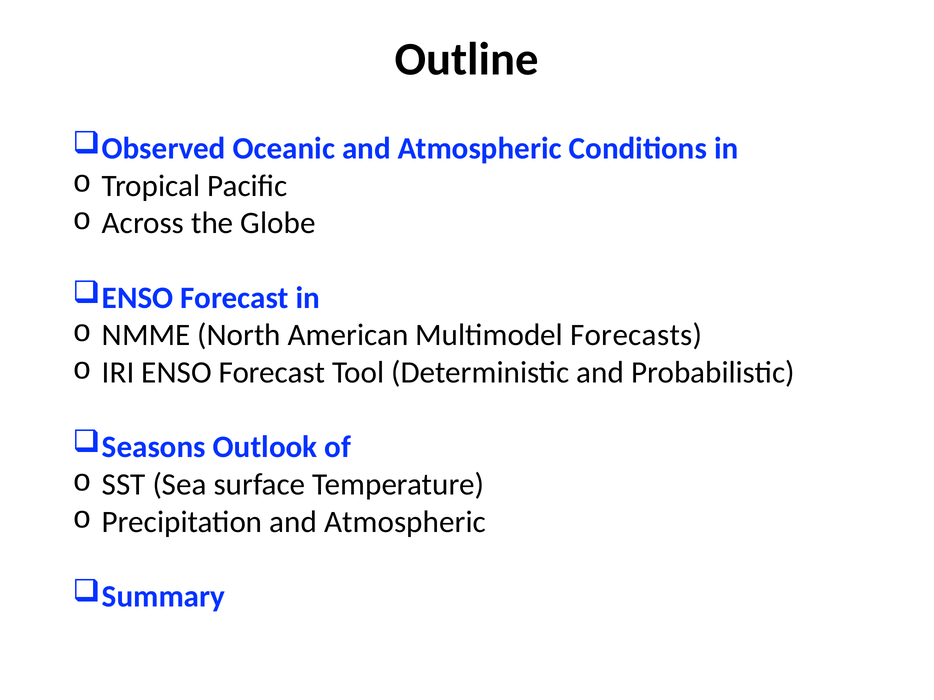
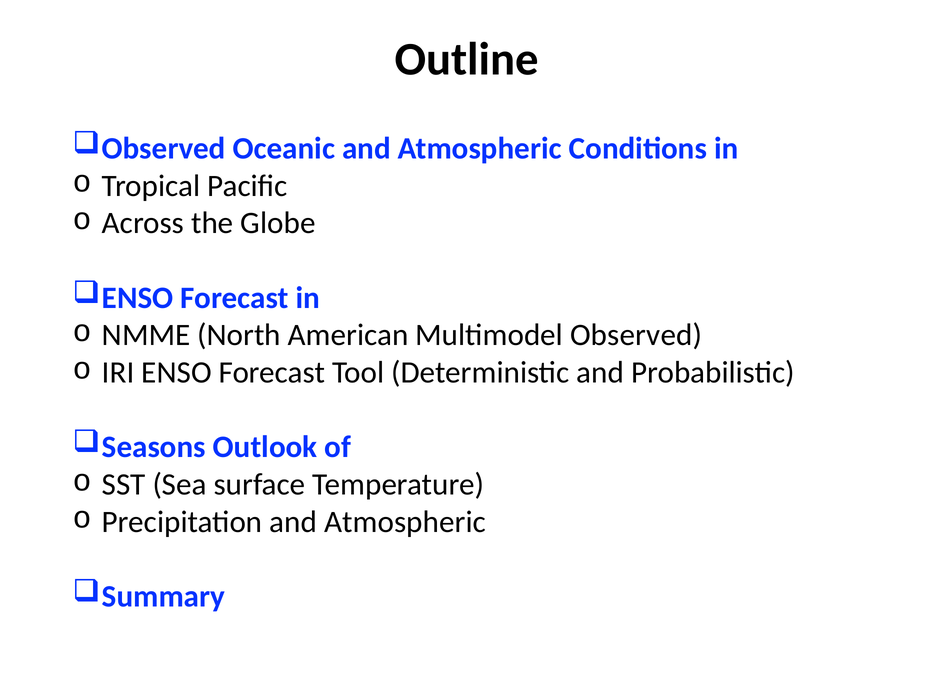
Multimodel Forecasts: Forecasts -> Observed
